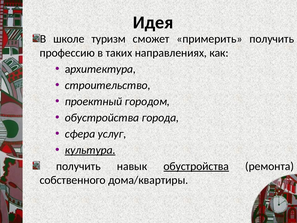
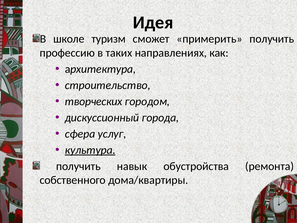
проектный: проектный -> творческих
обустройства at (102, 118): обустройства -> дискуссионный
обустройства at (196, 166) underline: present -> none
